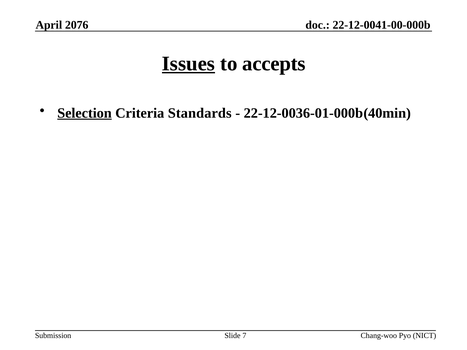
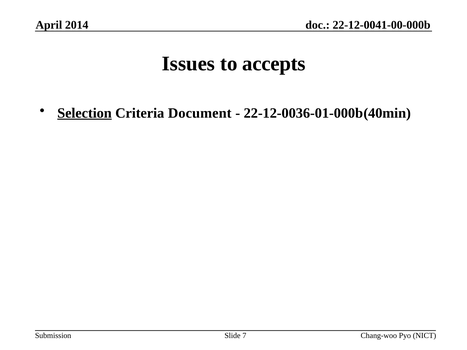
2076: 2076 -> 2014
Issues underline: present -> none
Standards: Standards -> Document
